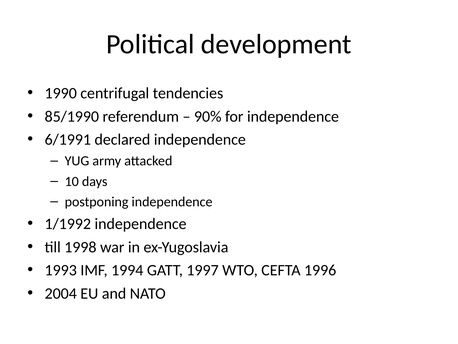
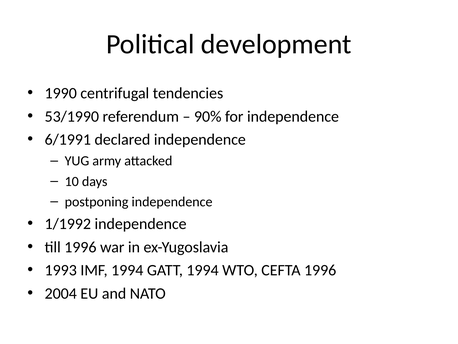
85/1990: 85/1990 -> 53/1990
till 1998: 1998 -> 1996
GATT 1997: 1997 -> 1994
